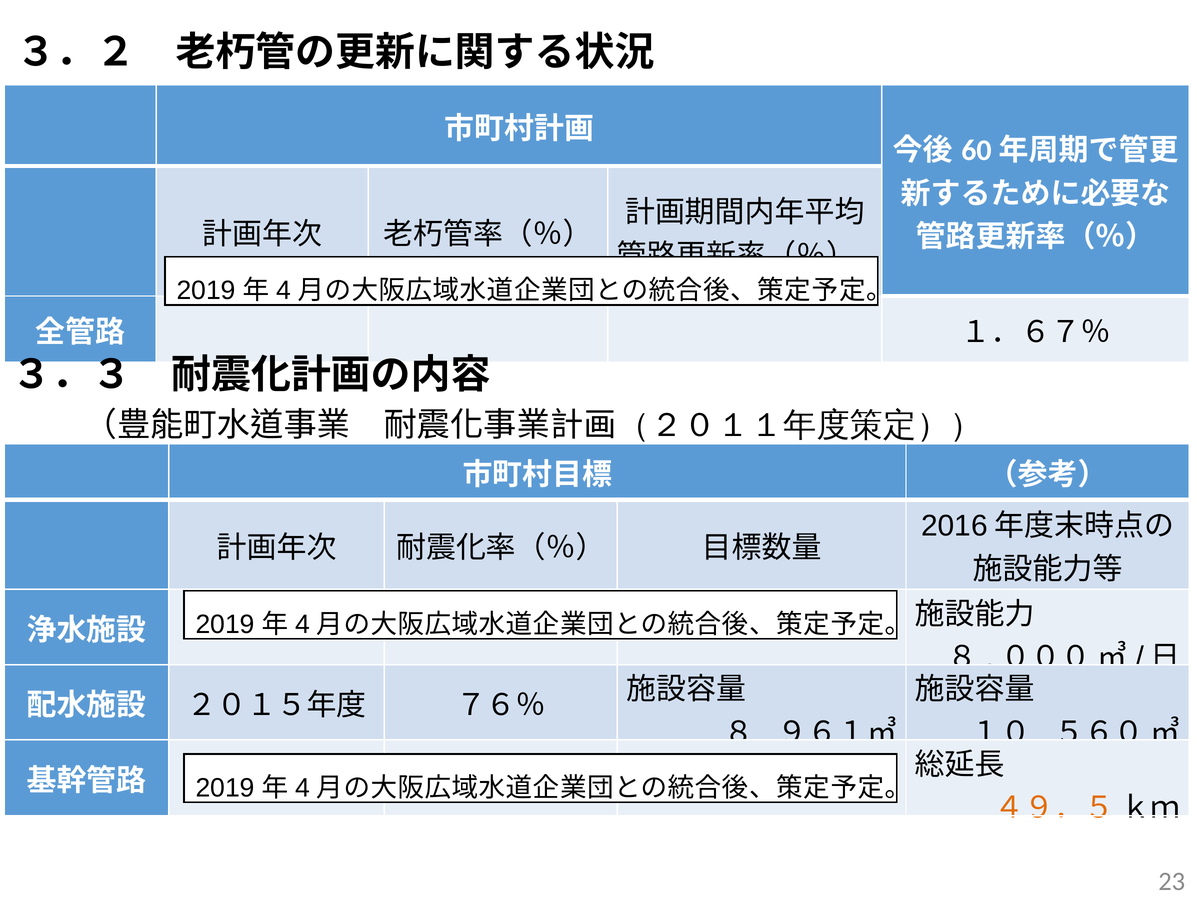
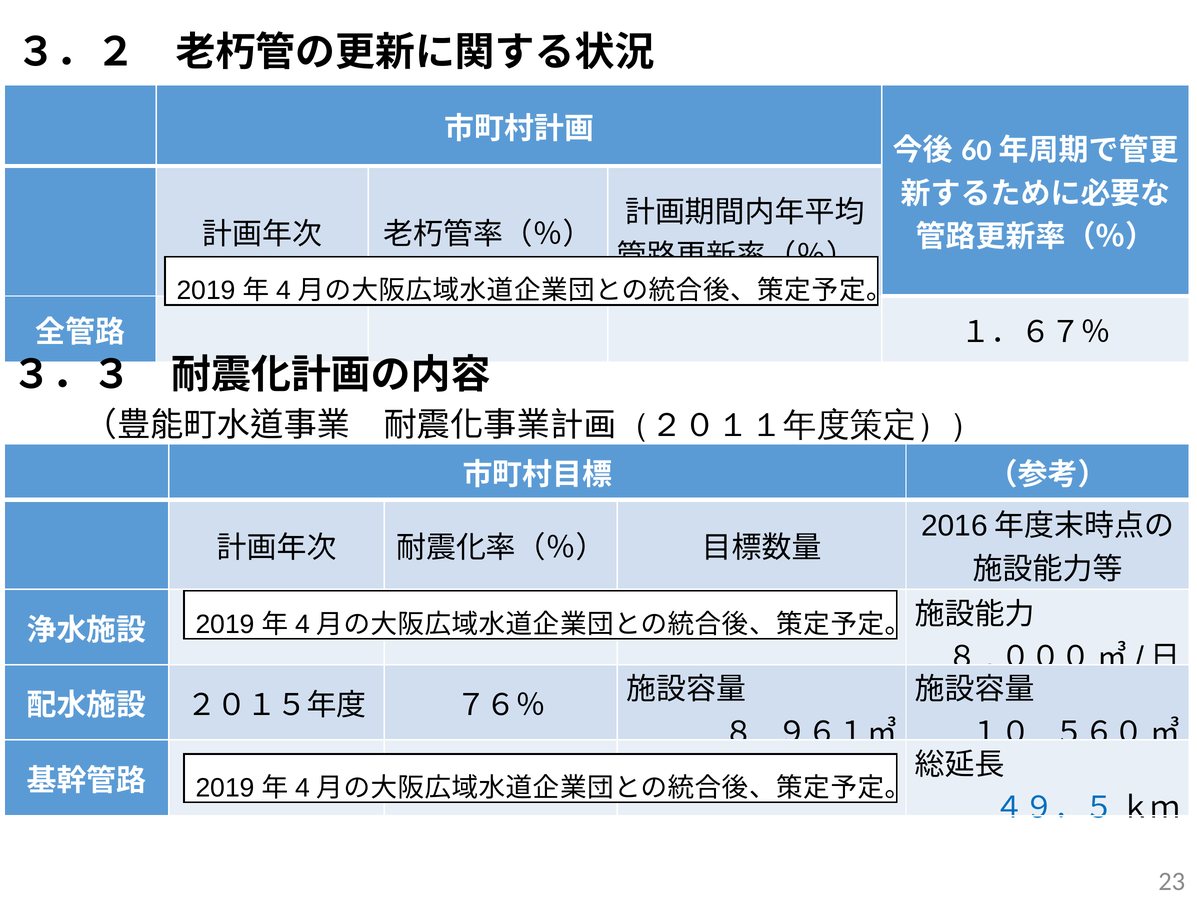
４９．５ colour: orange -> blue
